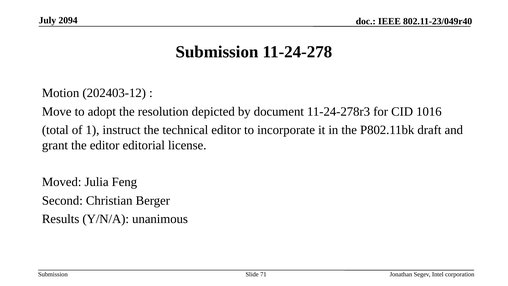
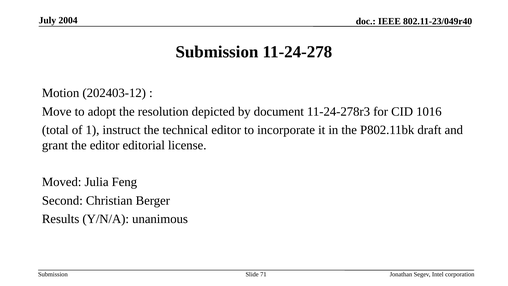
2094: 2094 -> 2004
